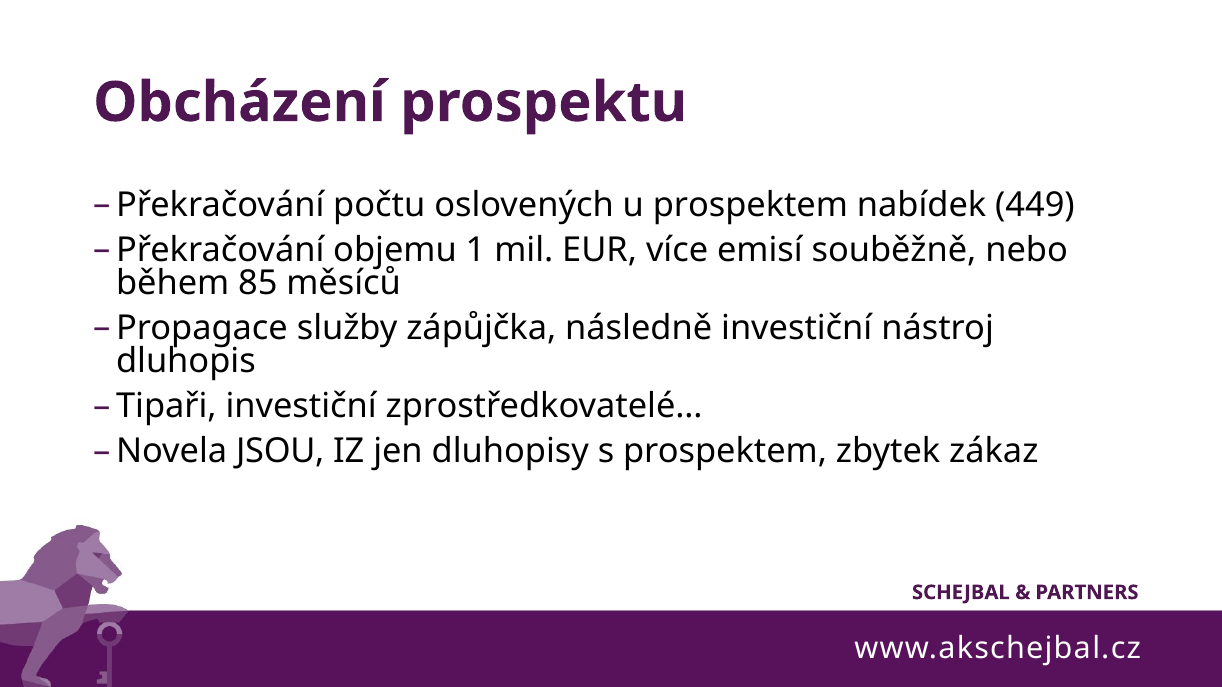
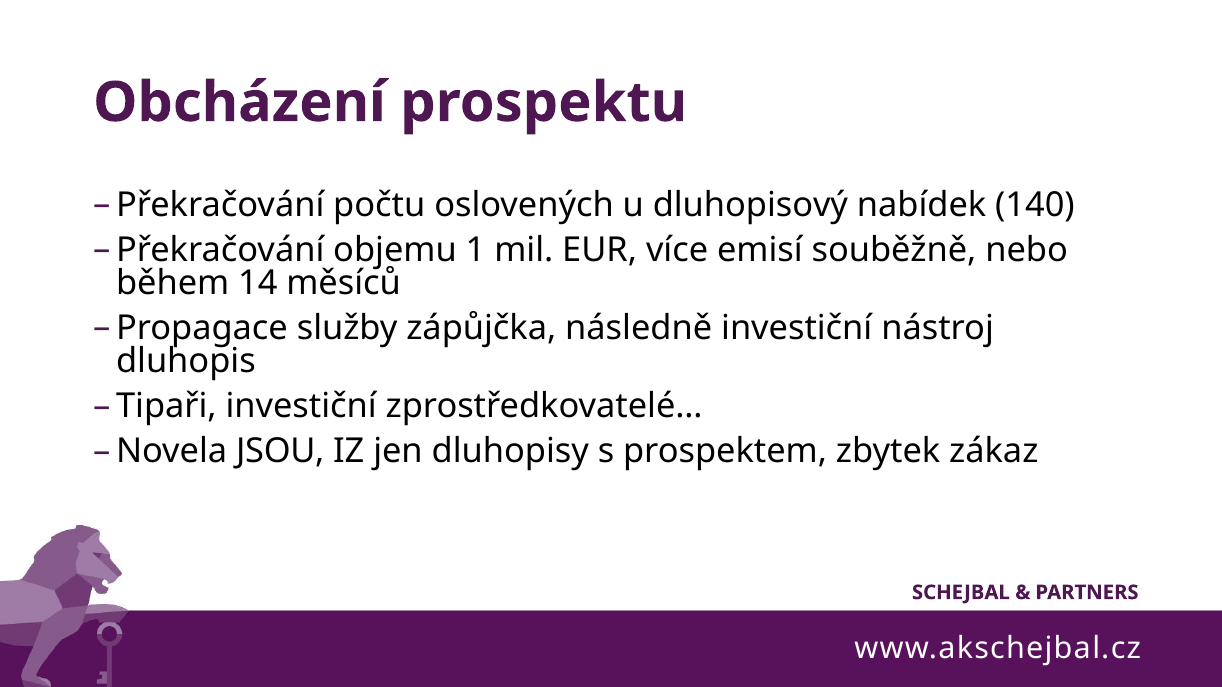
u prospektem: prospektem -> dluhopisový
449: 449 -> 140
85: 85 -> 14
